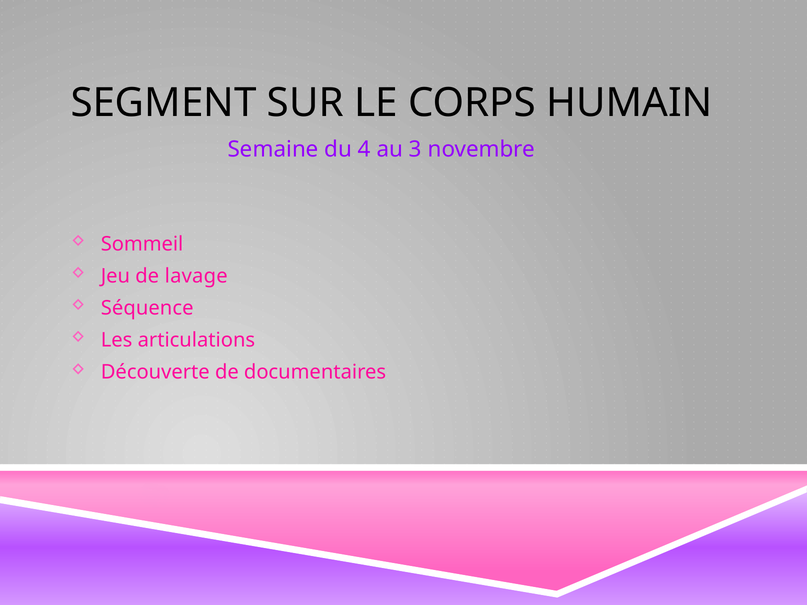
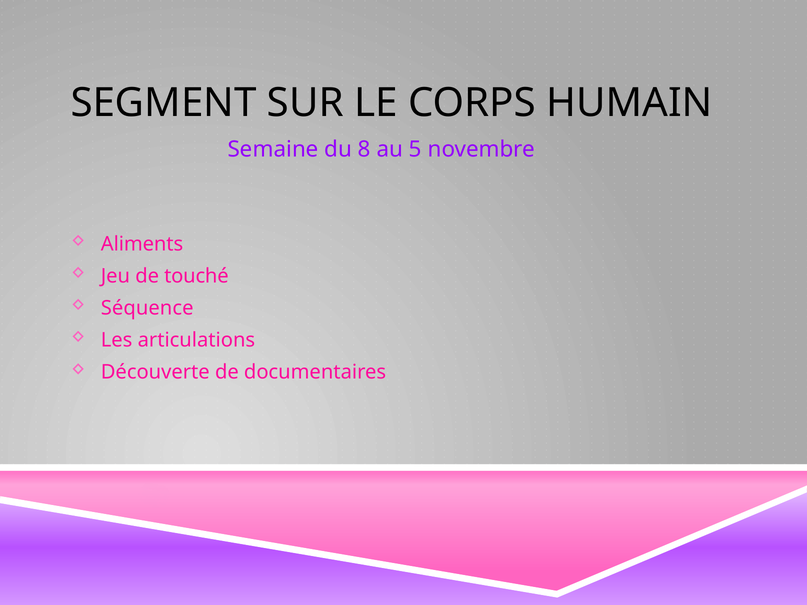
4: 4 -> 8
3: 3 -> 5
Sommeil: Sommeil -> Aliments
lavage: lavage -> touché
